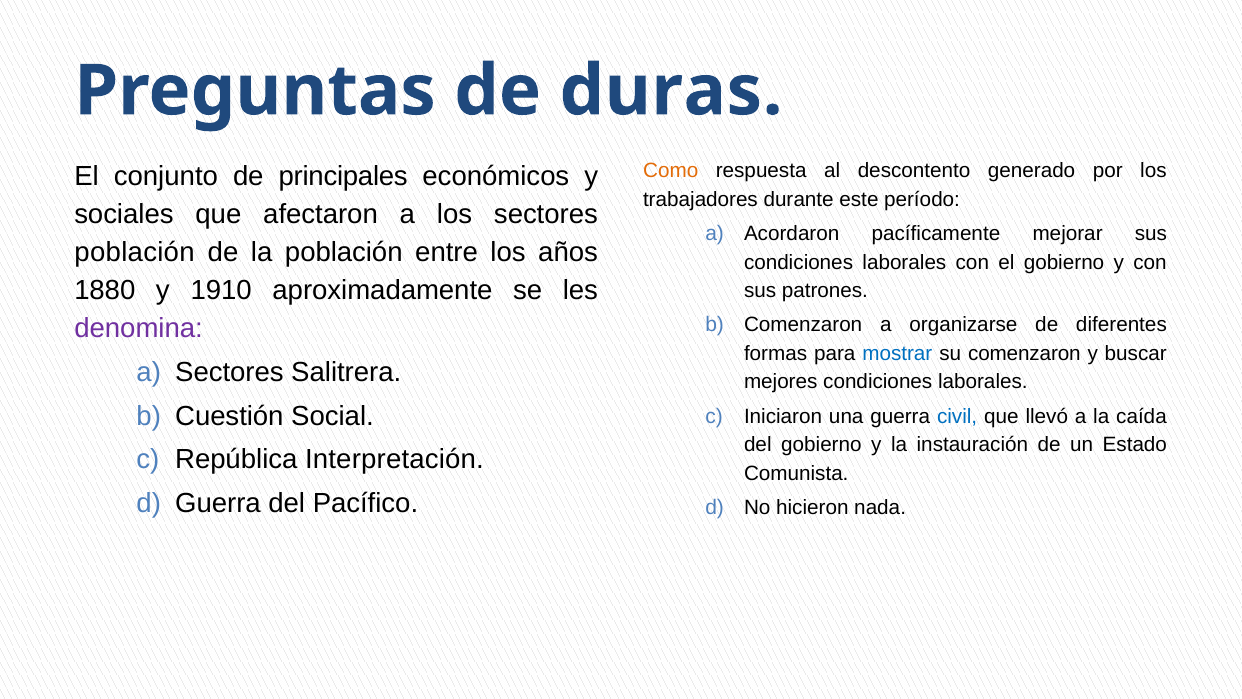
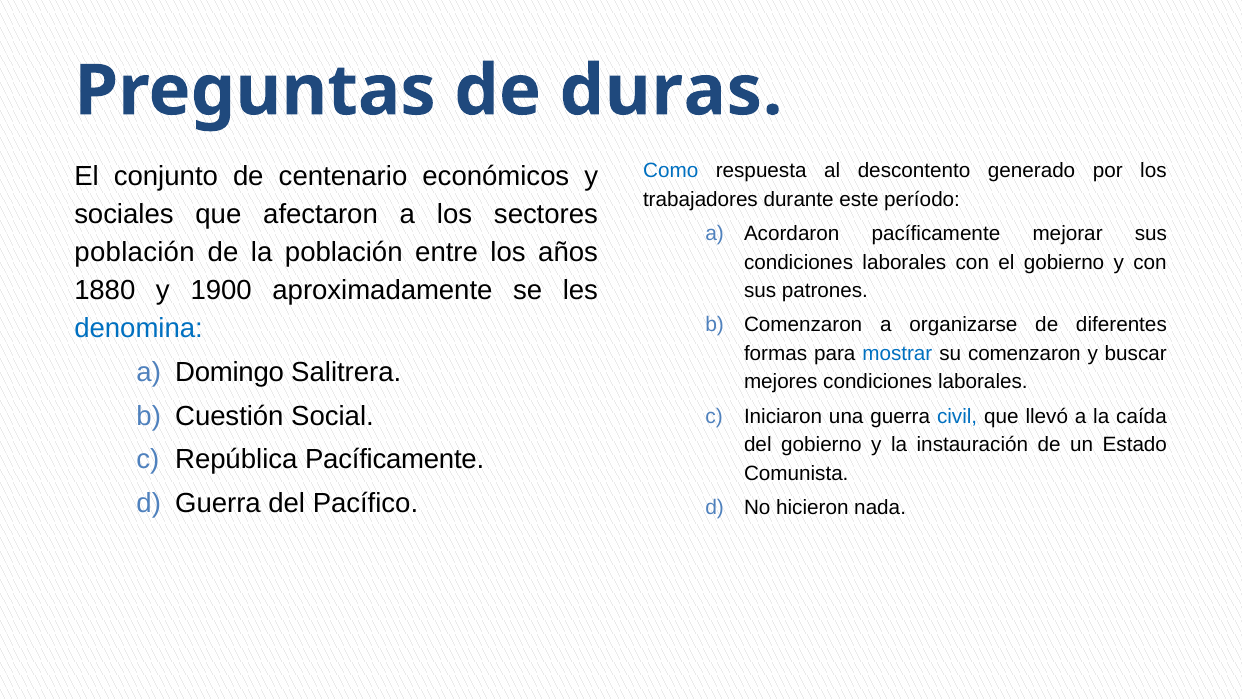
Como colour: orange -> blue
principales: principales -> centenario
1910: 1910 -> 1900
denomina colour: purple -> blue
a Sectores: Sectores -> Domingo
República Interpretación: Interpretación -> Pacíficamente
